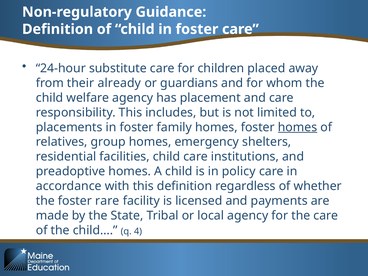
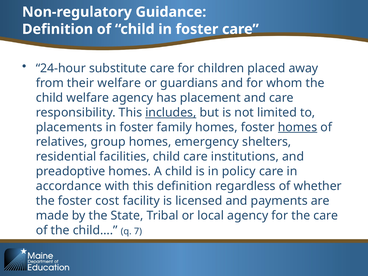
their already: already -> welfare
includes underline: none -> present
rare: rare -> cost
4: 4 -> 7
